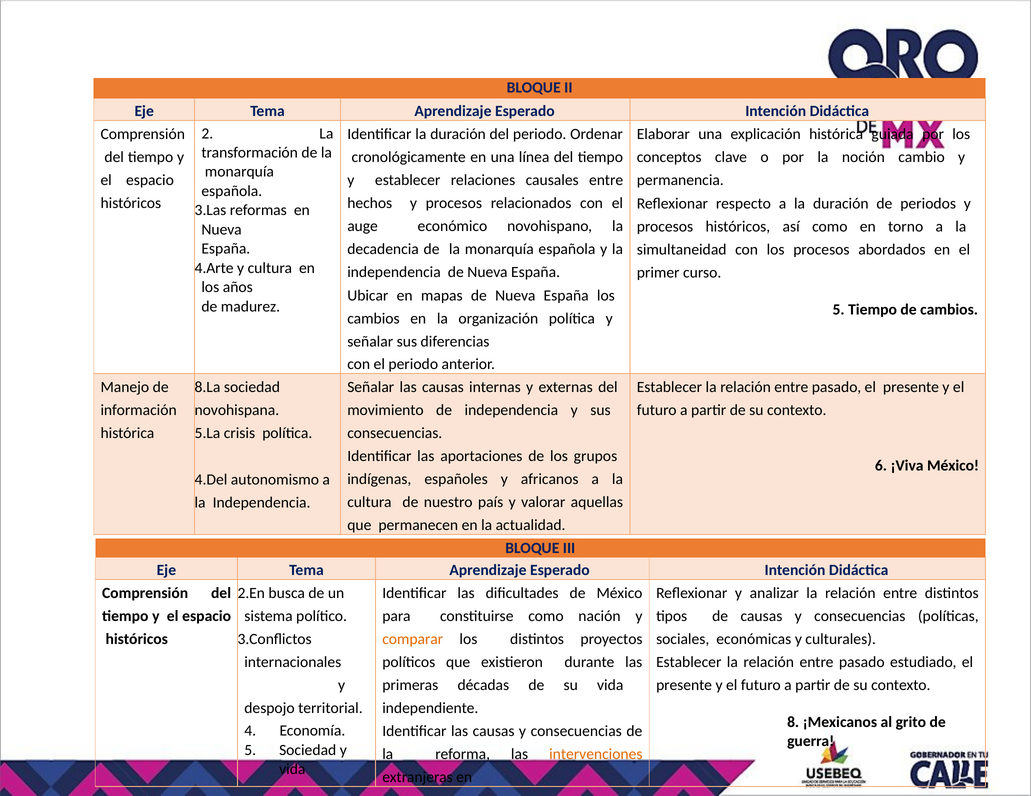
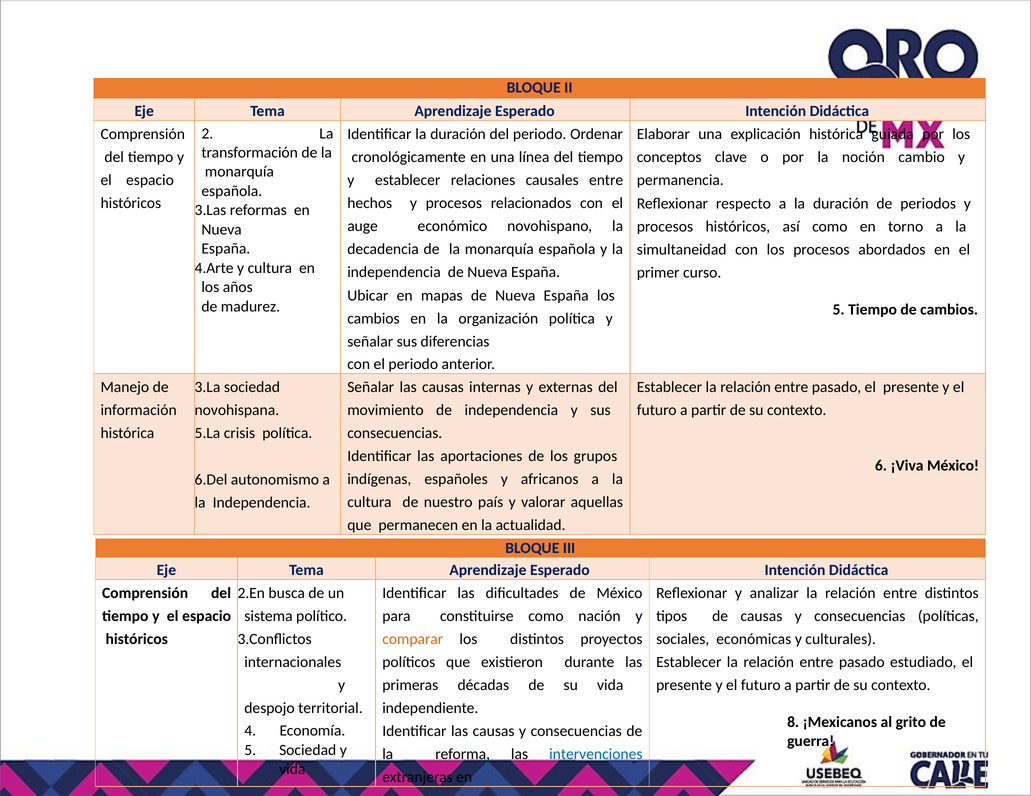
8.La: 8.La -> 3.La
4.Del: 4.Del -> 6.Del
intervenciones colour: orange -> blue
